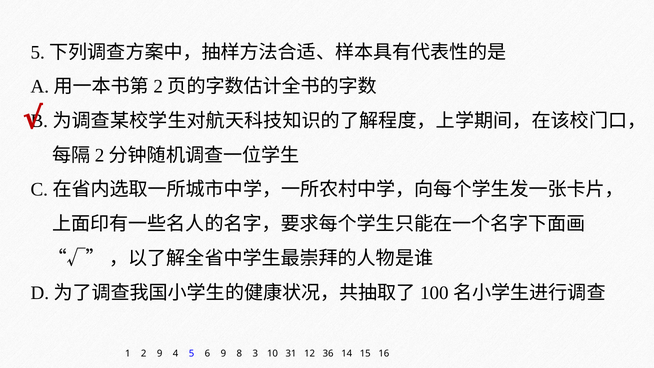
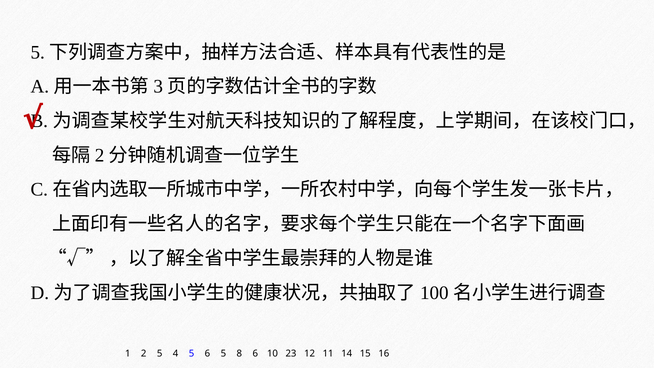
2 at (158, 87): 2 -> 3
2 9: 9 -> 5
6 9: 9 -> 5
8 3: 3 -> 6
31: 31 -> 23
36: 36 -> 11
